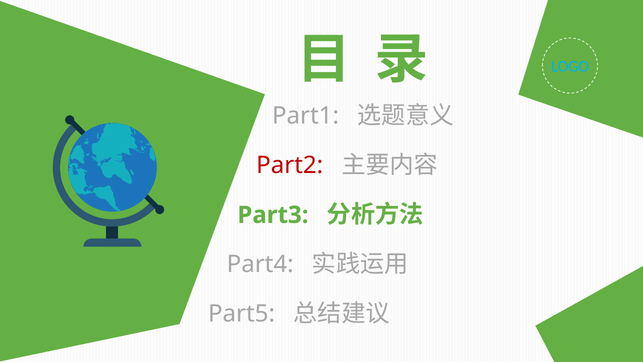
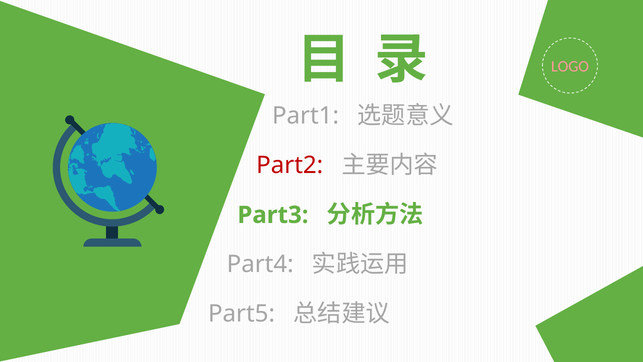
LOGO colour: light blue -> pink
